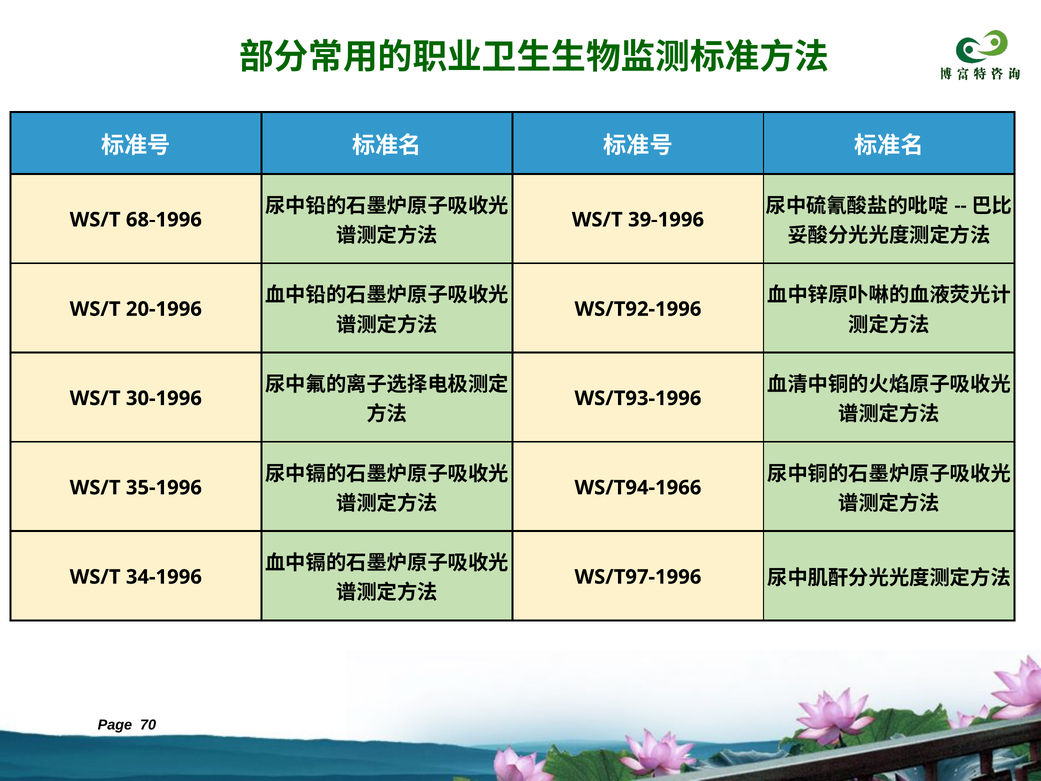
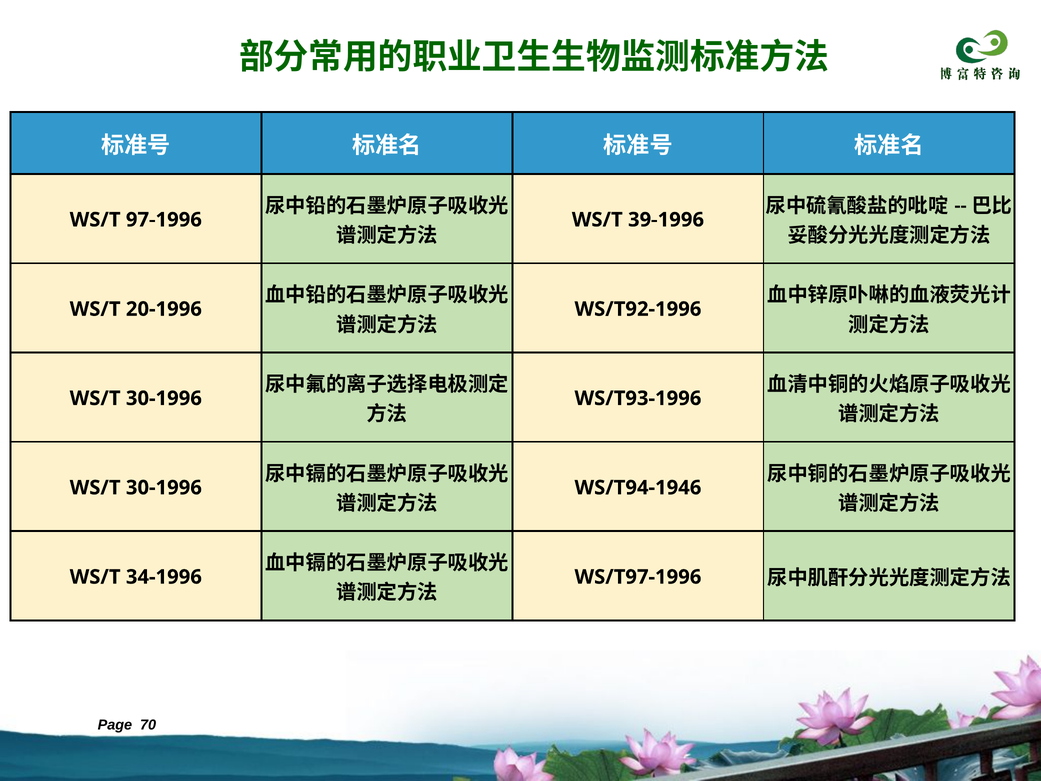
68-1996: 68-1996 -> 97-1996
35-1996 at (164, 488): 35-1996 -> 30-1996
WS/T94-1966: WS/T94-1966 -> WS/T94-1946
